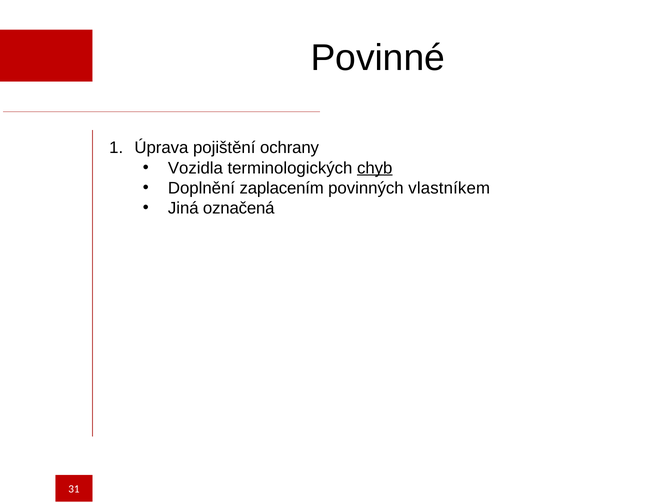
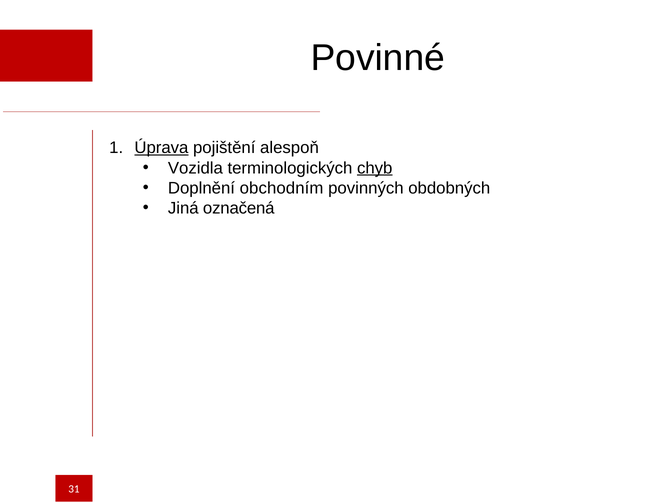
Úprava underline: none -> present
ochrany: ochrany -> alespoň
zaplacením: zaplacením -> obchodním
vlastníkem: vlastníkem -> obdobných
